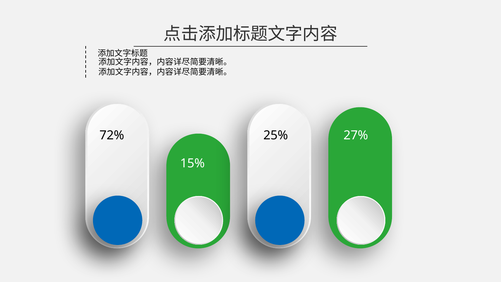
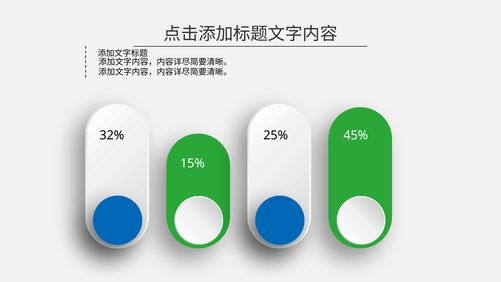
72%: 72% -> 32%
27%: 27% -> 45%
